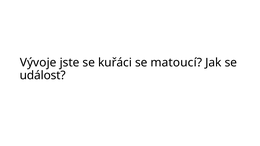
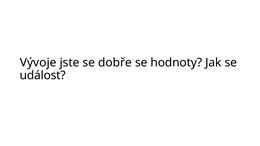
kuřáci: kuřáci -> dobře
matoucí: matoucí -> hodnoty
